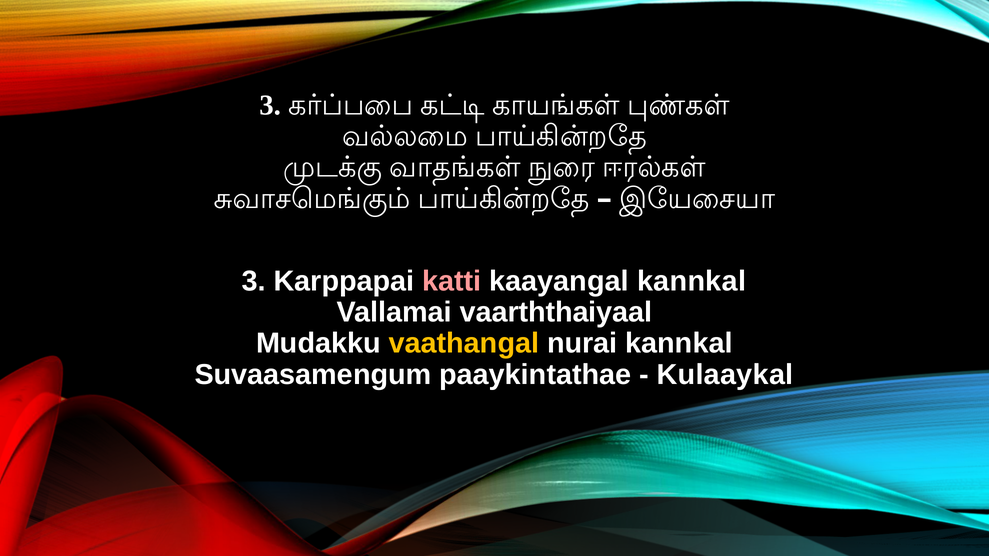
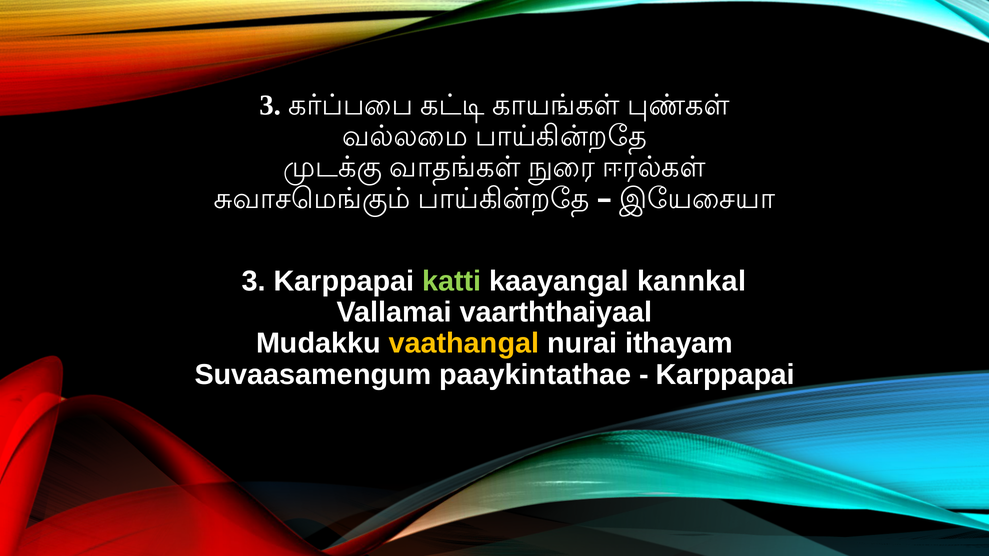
katti colour: pink -> light green
nurai kannkal: kannkal -> ithayam
Kulaaykal at (725, 375): Kulaaykal -> Karppapai
